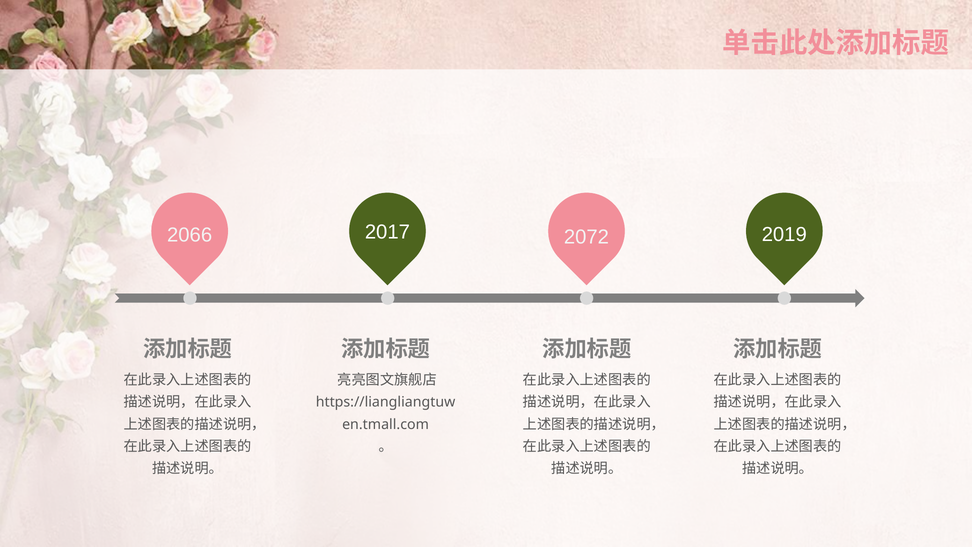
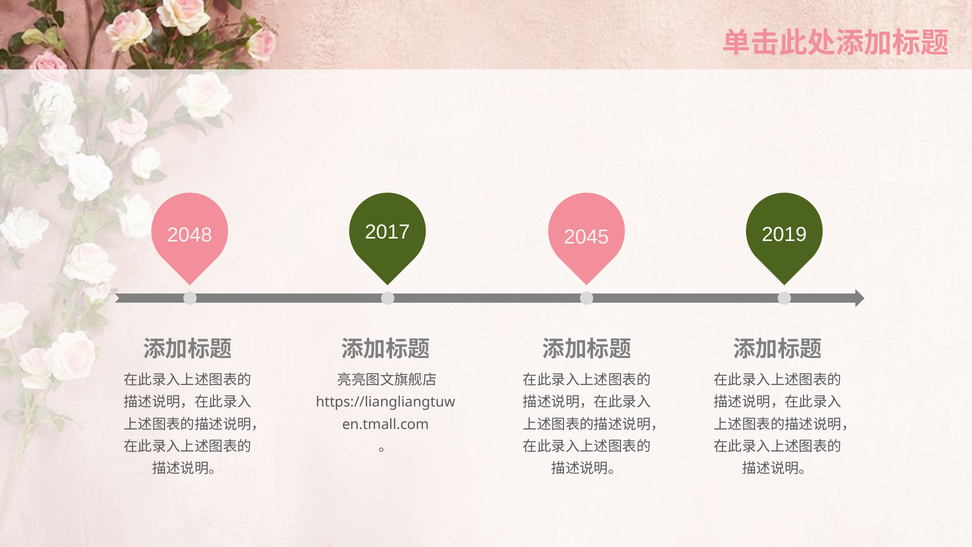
2066: 2066 -> 2048
2072: 2072 -> 2045
